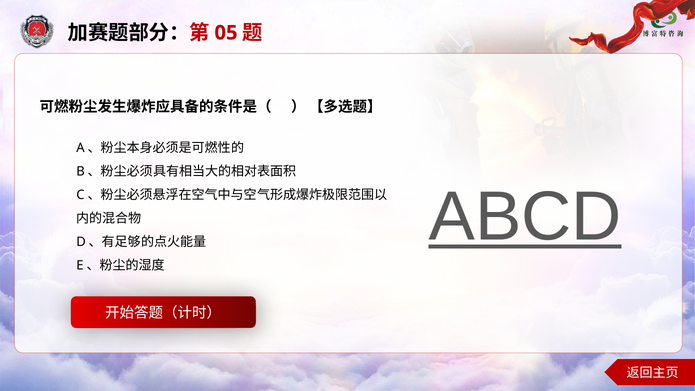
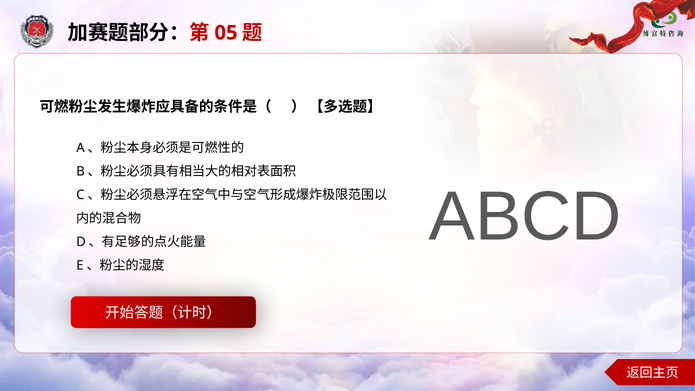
ABCD underline: present -> none
